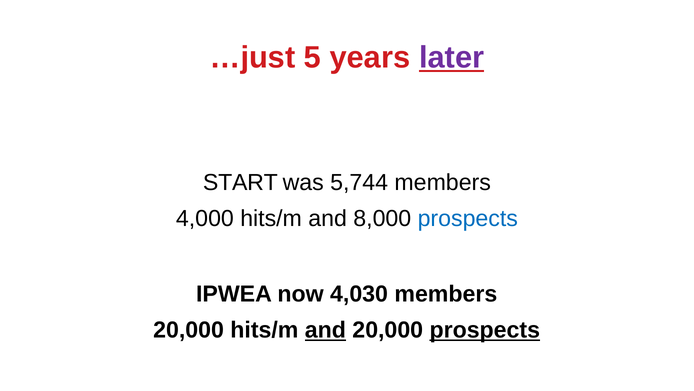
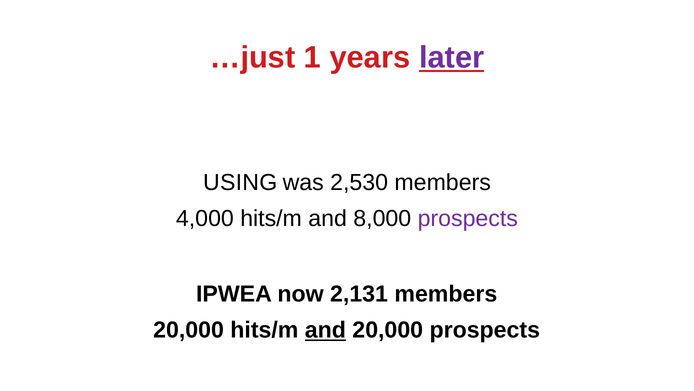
5: 5 -> 1
START: START -> USING
5,744: 5,744 -> 2,530
prospects at (468, 218) colour: blue -> purple
4,030: 4,030 -> 2,131
prospects at (485, 330) underline: present -> none
